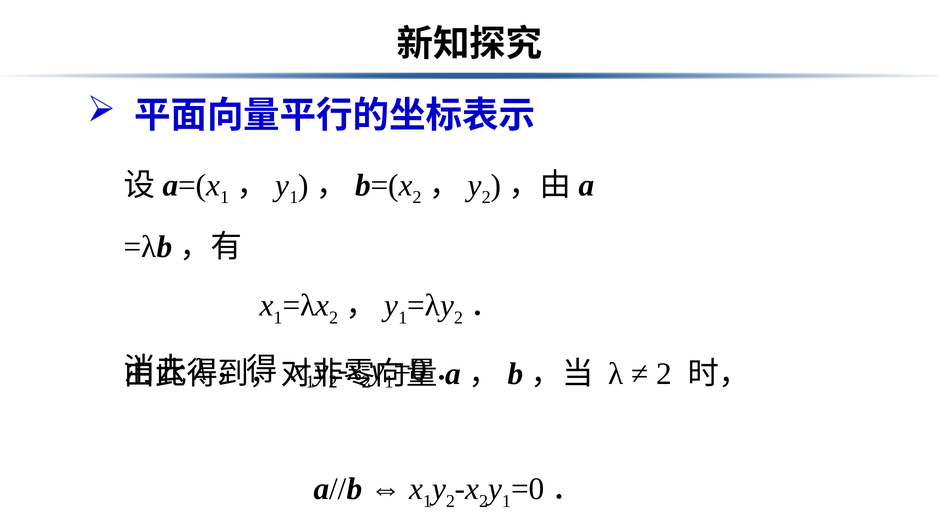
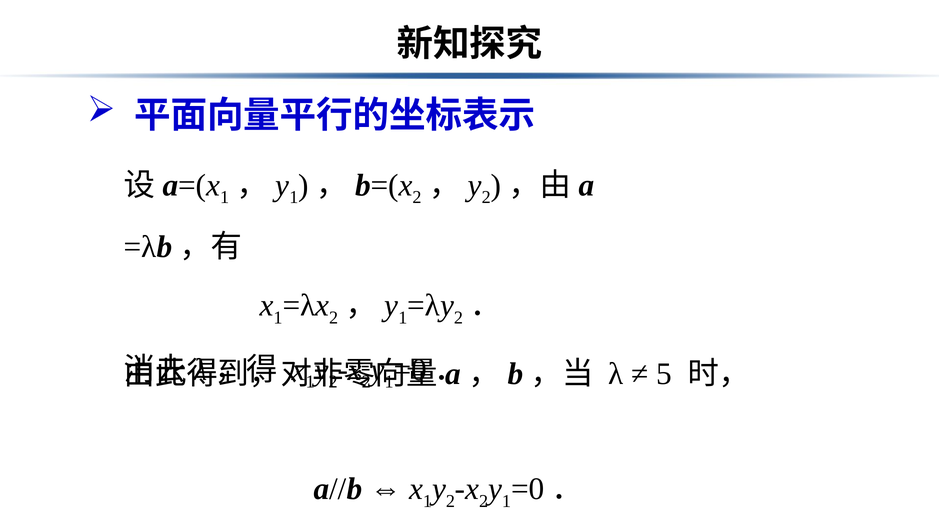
2 at (664, 374): 2 -> 5
